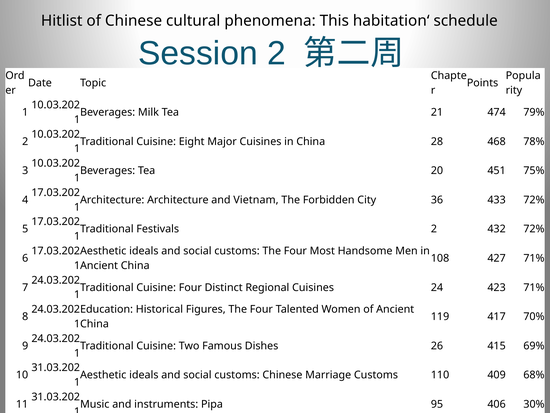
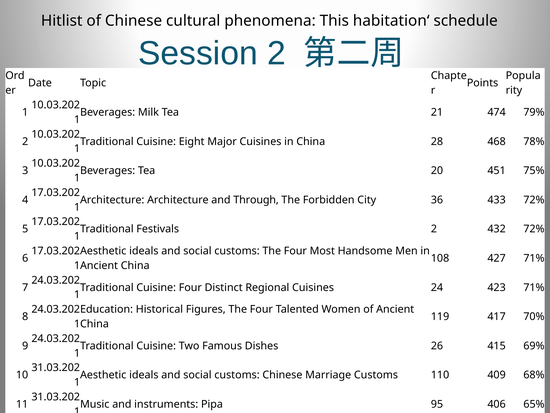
and Vietnam: Vietnam -> Through
30%: 30% -> 65%
